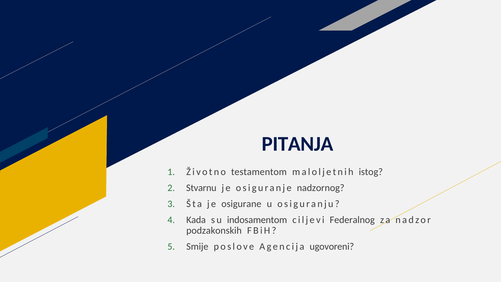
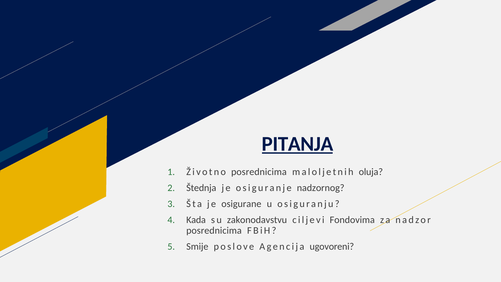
PITANJA underline: none -> present
Životno testamentom: testamentom -> posrednicima
istog: istog -> oluja
Stvarnu: Stvarnu -> Štednja
indosamentom: indosamentom -> zakonodavstvu
Federalnog: Federalnog -> Fondovima
podzakonskih at (214, 230): podzakonskih -> posrednicima
